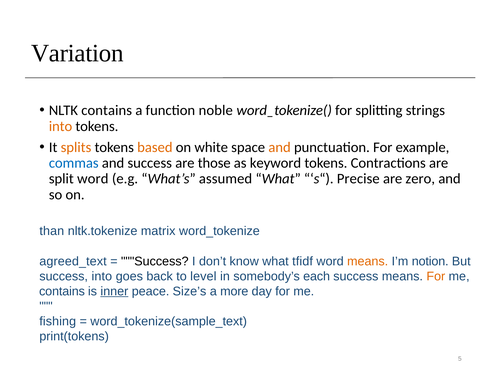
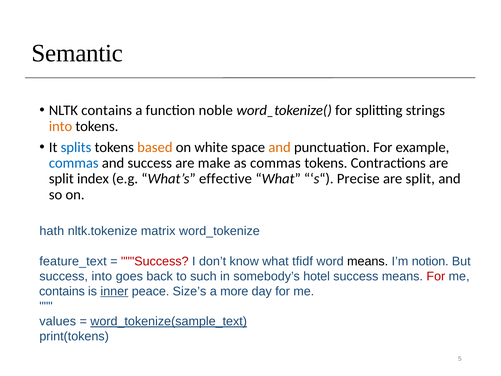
Variation: Variation -> Semantic
splits colour: orange -> blue
those: those -> make
as keyword: keyword -> commas
split word: word -> index
assumed: assumed -> effective
zero at (420, 179): zero -> split
than: than -> hath
agreed_text: agreed_text -> feature_text
Success at (155, 261) colour: black -> red
means at (368, 261) colour: orange -> black
level: level -> such
each: each -> hotel
For at (436, 276) colour: orange -> red
fishing: fishing -> values
word_tokenize(sample_text underline: none -> present
